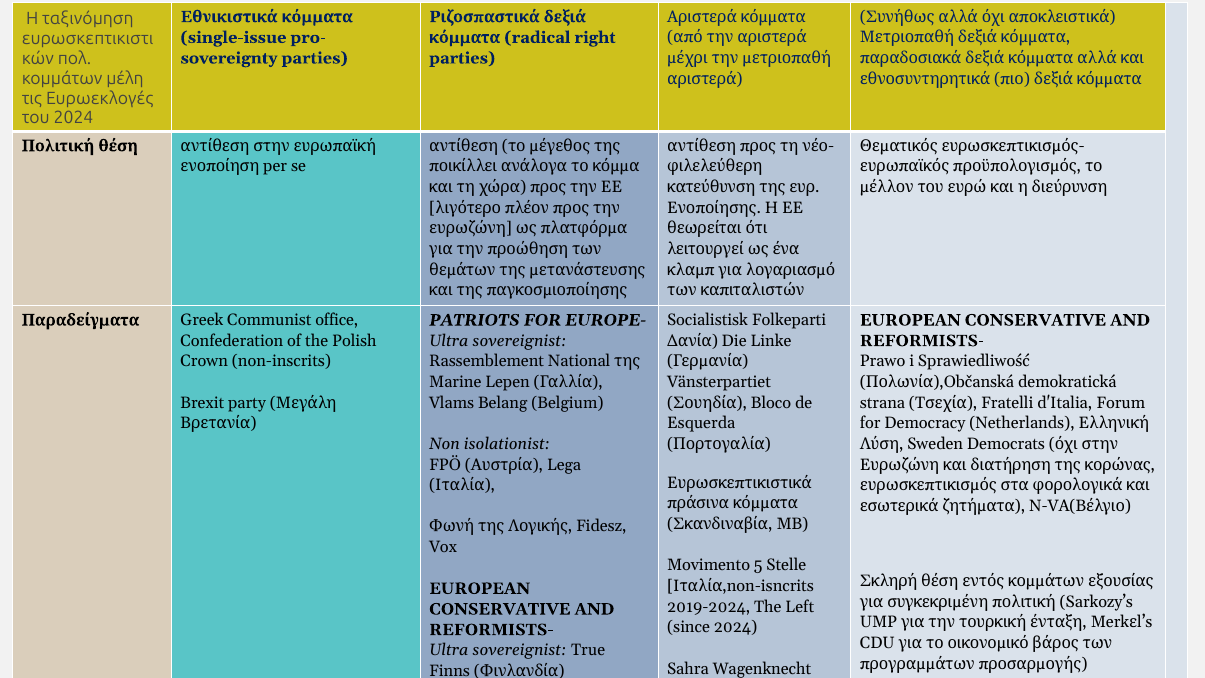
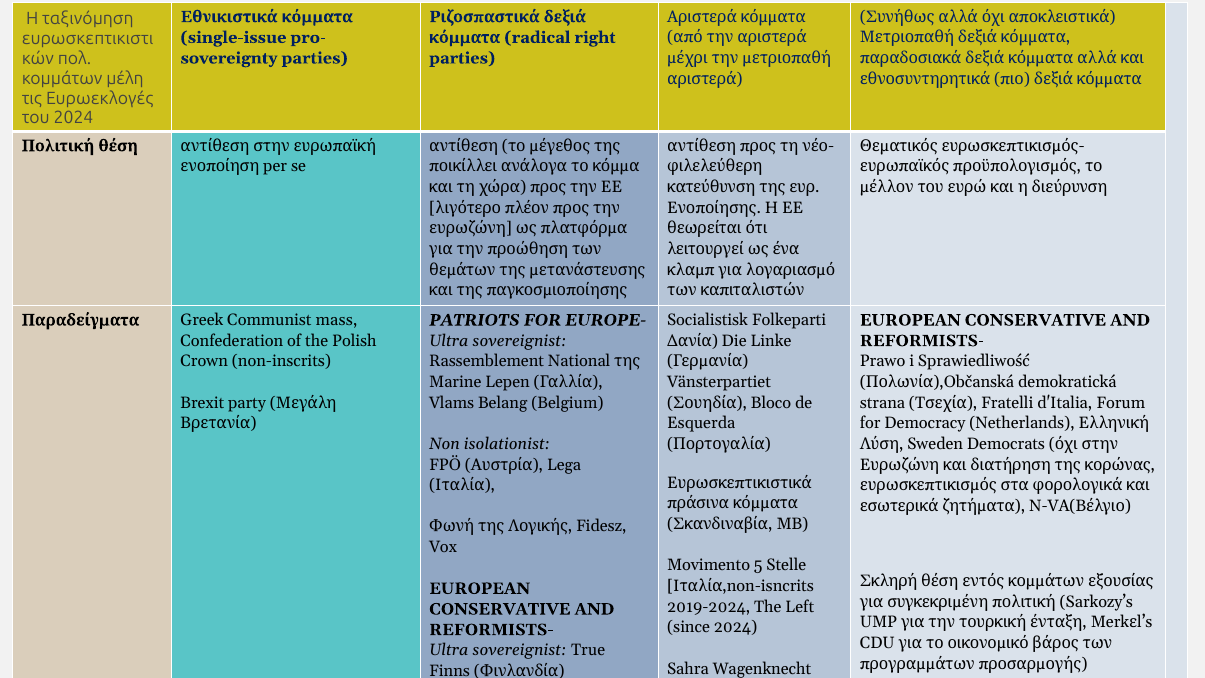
office: office -> mass
